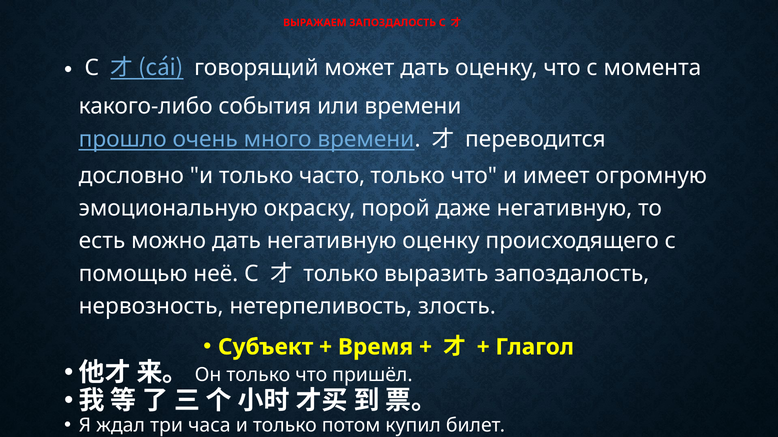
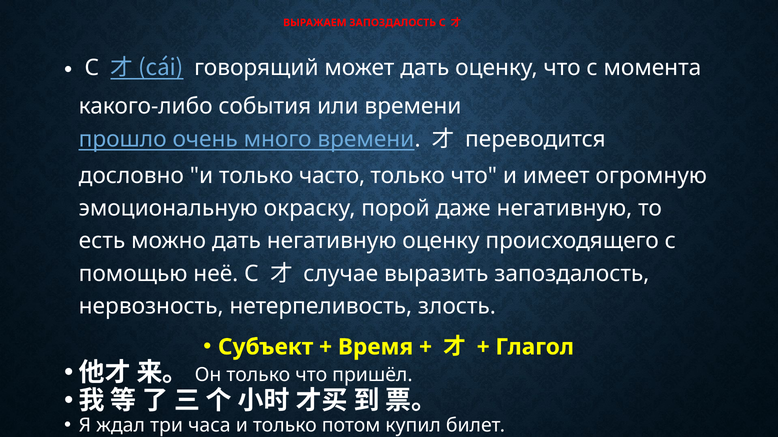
только at (341, 274): только -> случае
